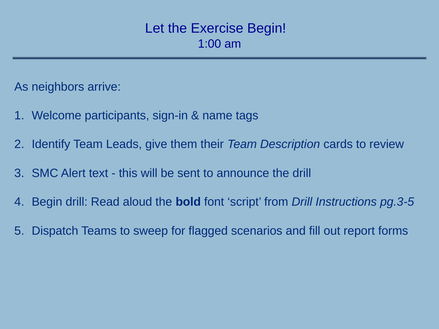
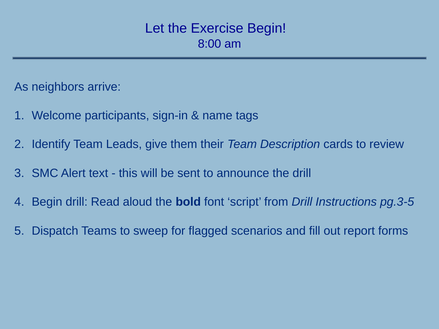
1:00: 1:00 -> 8:00
